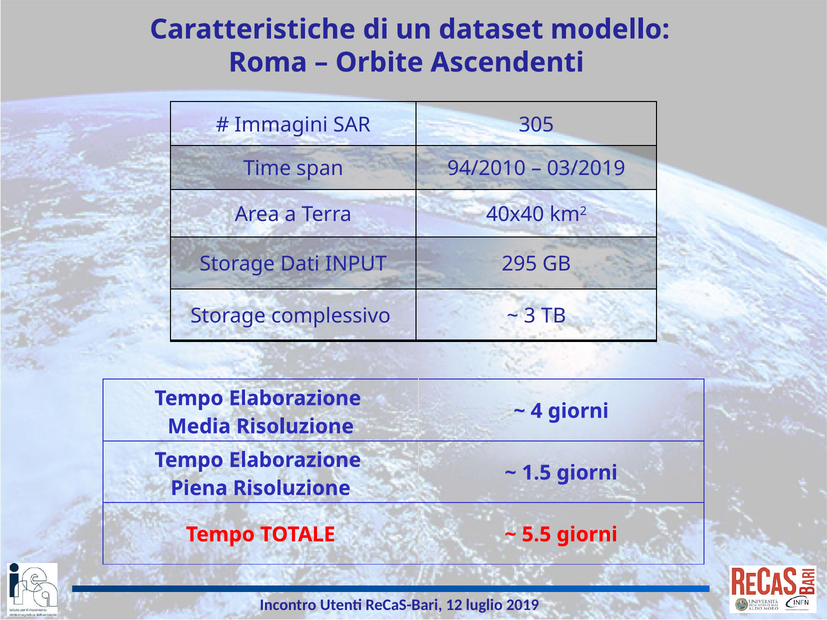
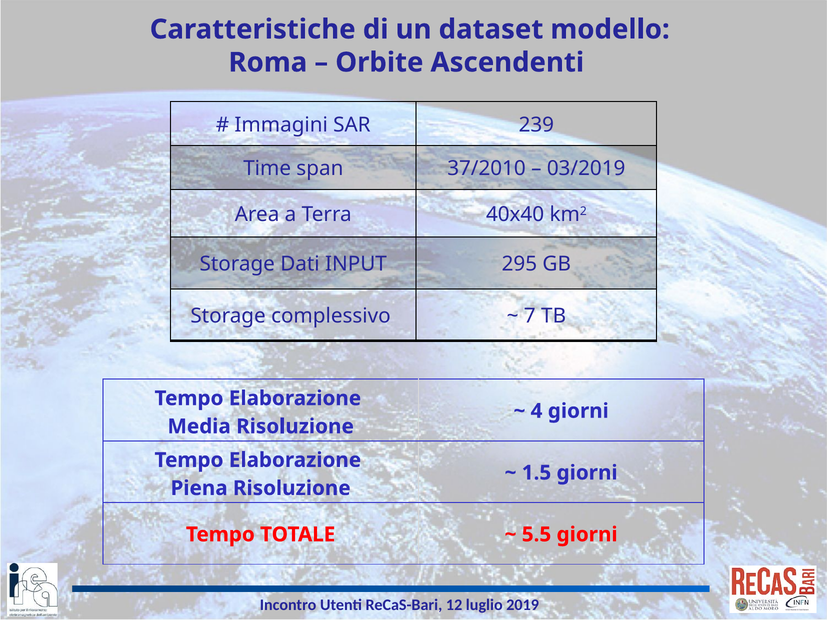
305: 305 -> 239
94/2010: 94/2010 -> 37/2010
3: 3 -> 7
